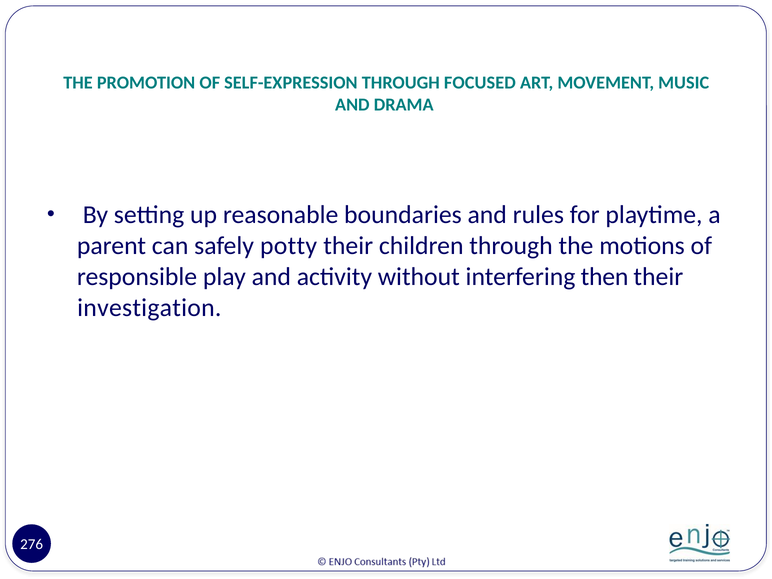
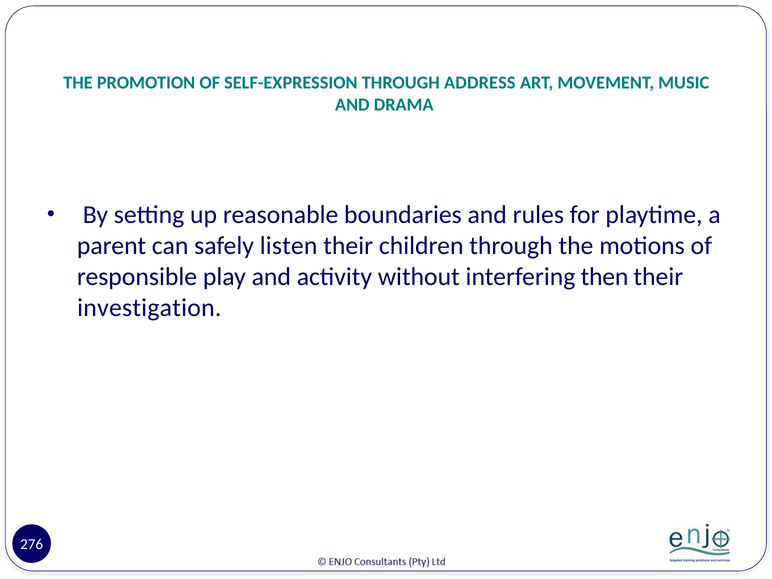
FOCUSED: FOCUSED -> ADDRESS
potty: potty -> listen
